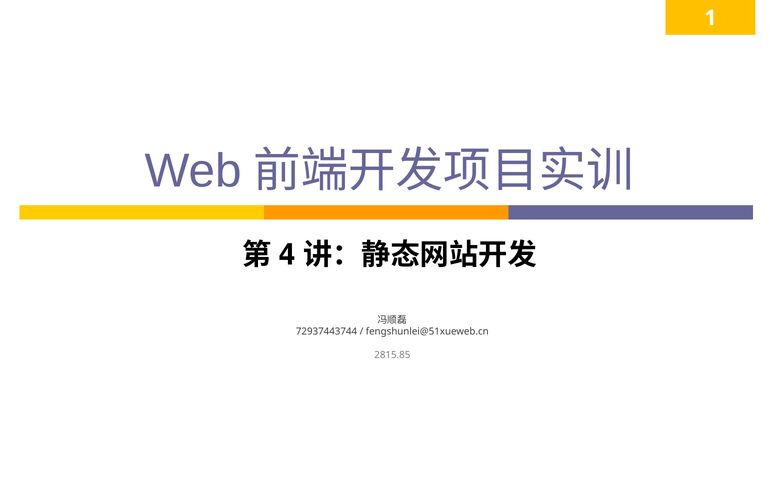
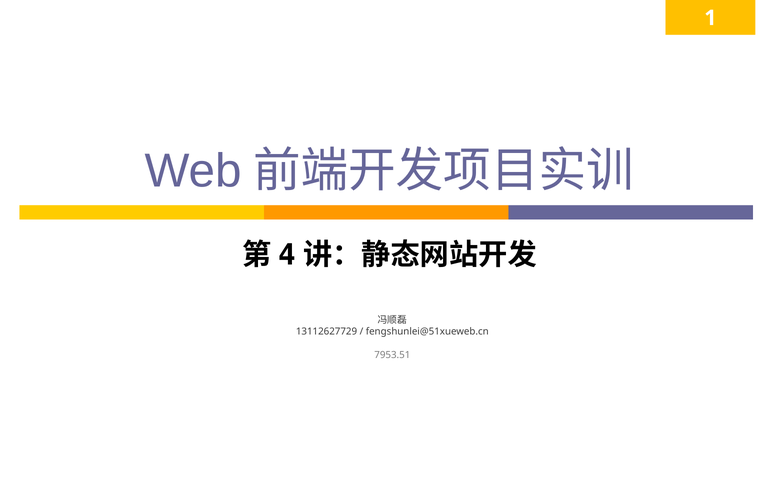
72937443744: 72937443744 -> 13112627729
2815.85: 2815.85 -> 7953.51
